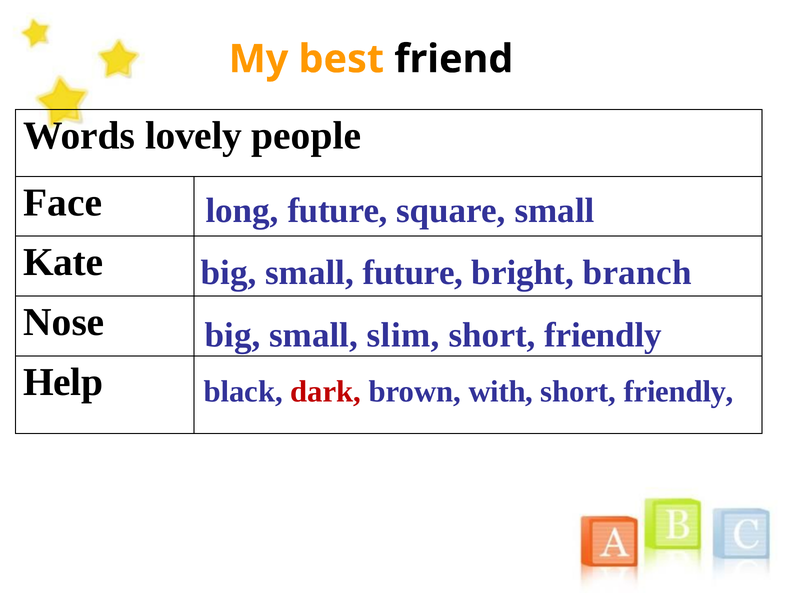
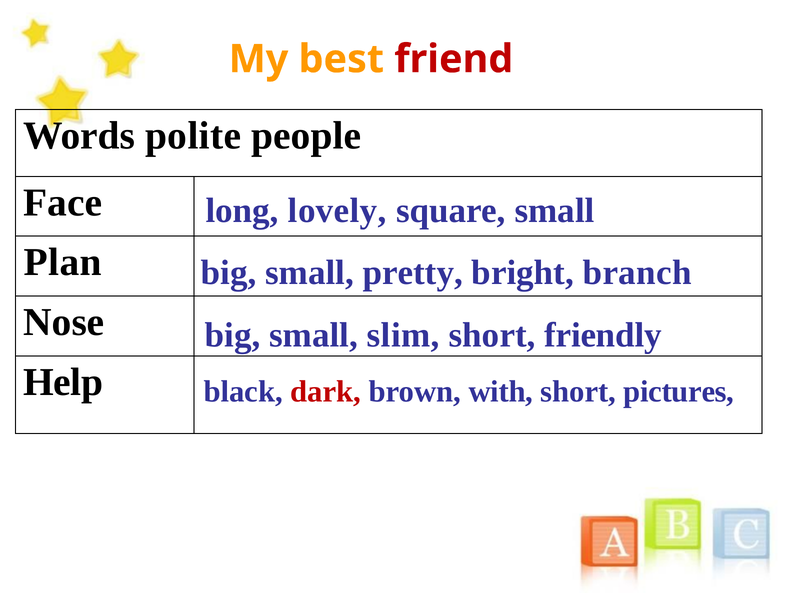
friend colour: black -> red
lovely: lovely -> polite
future at (338, 211): future -> lovely
Kate: Kate -> Plan
small future: future -> pretty
friendly at (679, 391): friendly -> pictures
